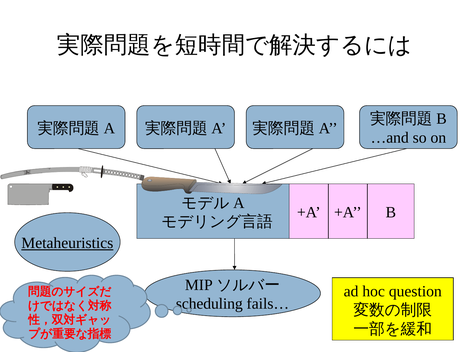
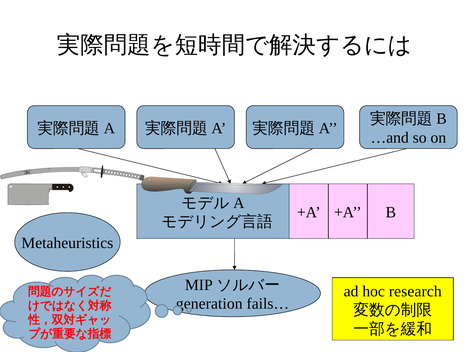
Metaheuristics underline: present -> none
question: question -> research
scheduling: scheduling -> generation
